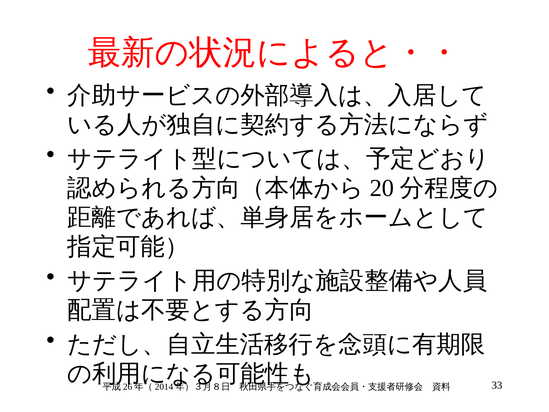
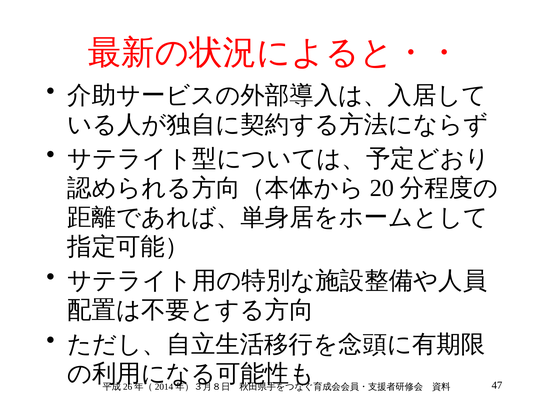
33: 33 -> 47
